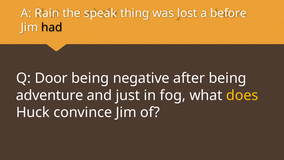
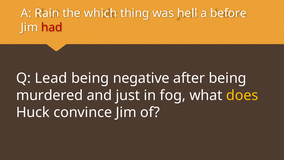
speak: speak -> which
lost: lost -> hell
had colour: black -> red
Door: Door -> Lead
adventure: adventure -> murdered
